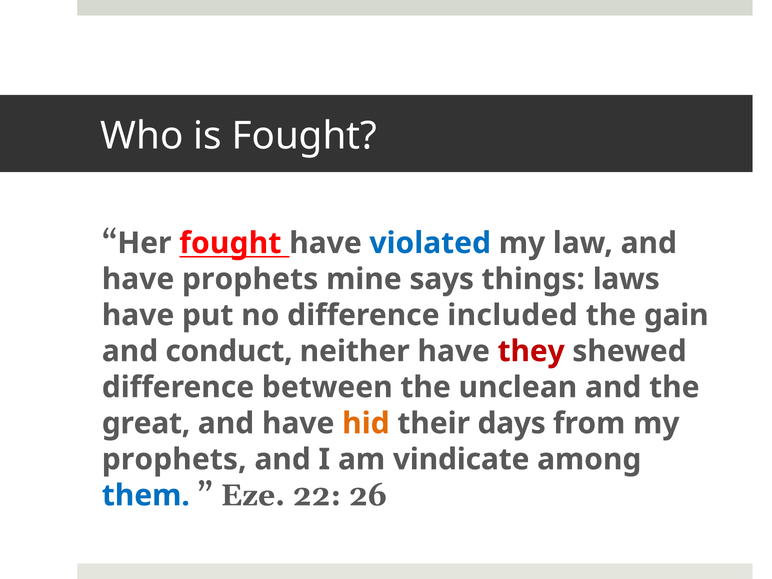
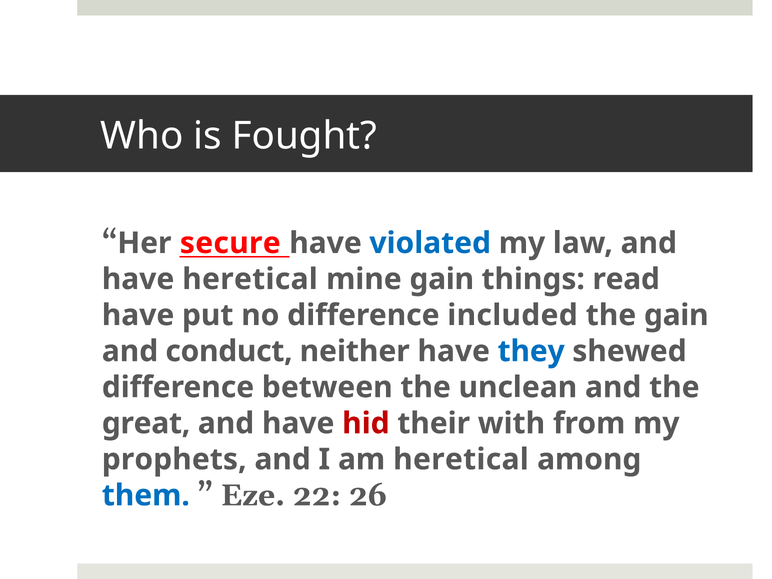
Her fought: fought -> secure
have prophets: prophets -> heretical
mine says: says -> gain
laws: laws -> read
they colour: red -> blue
hid colour: orange -> red
days: days -> with
am vindicate: vindicate -> heretical
